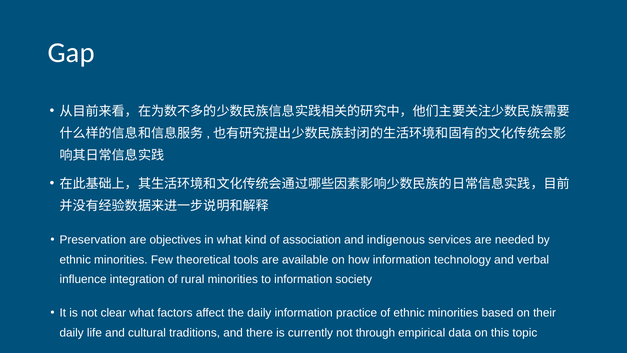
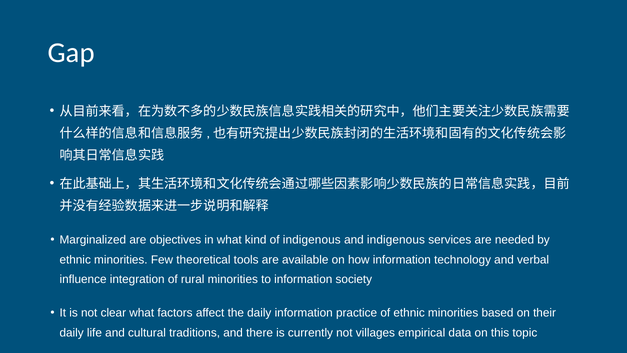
Preservation: Preservation -> Marginalized
of association: association -> indigenous
through: through -> villages
